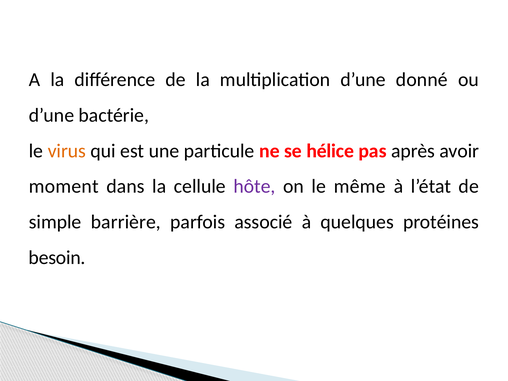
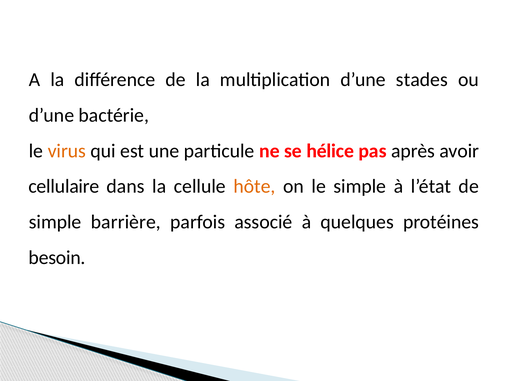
donné: donné -> stades
moment: moment -> cellulaire
hôte colour: purple -> orange
le même: même -> simple
